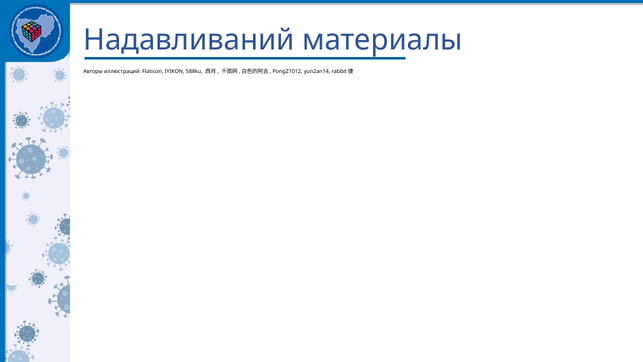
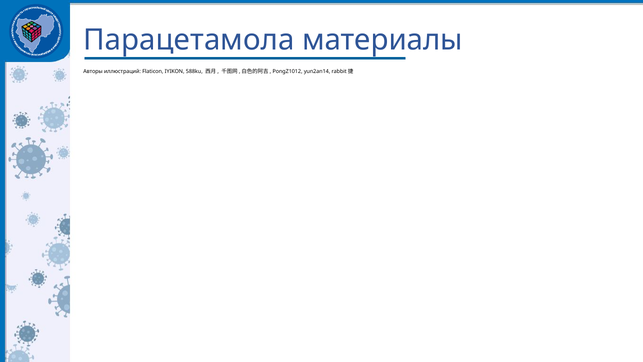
Надавливаний: Надавливаний -> Парацетамола
